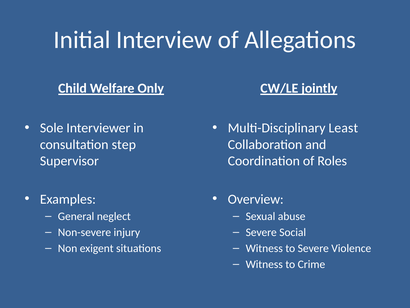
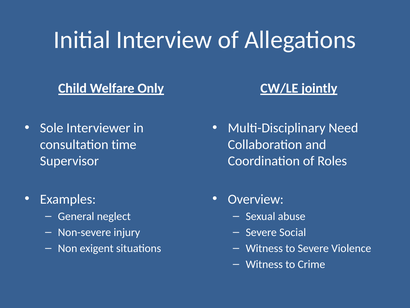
Least: Least -> Need
step: step -> time
